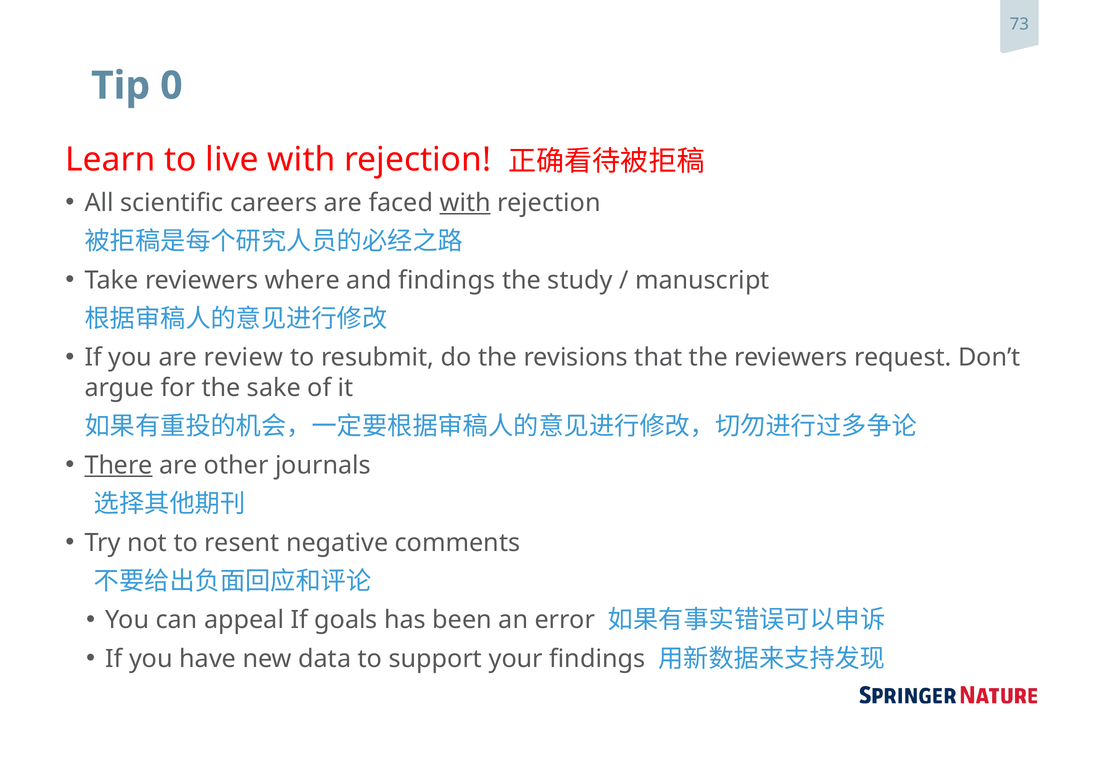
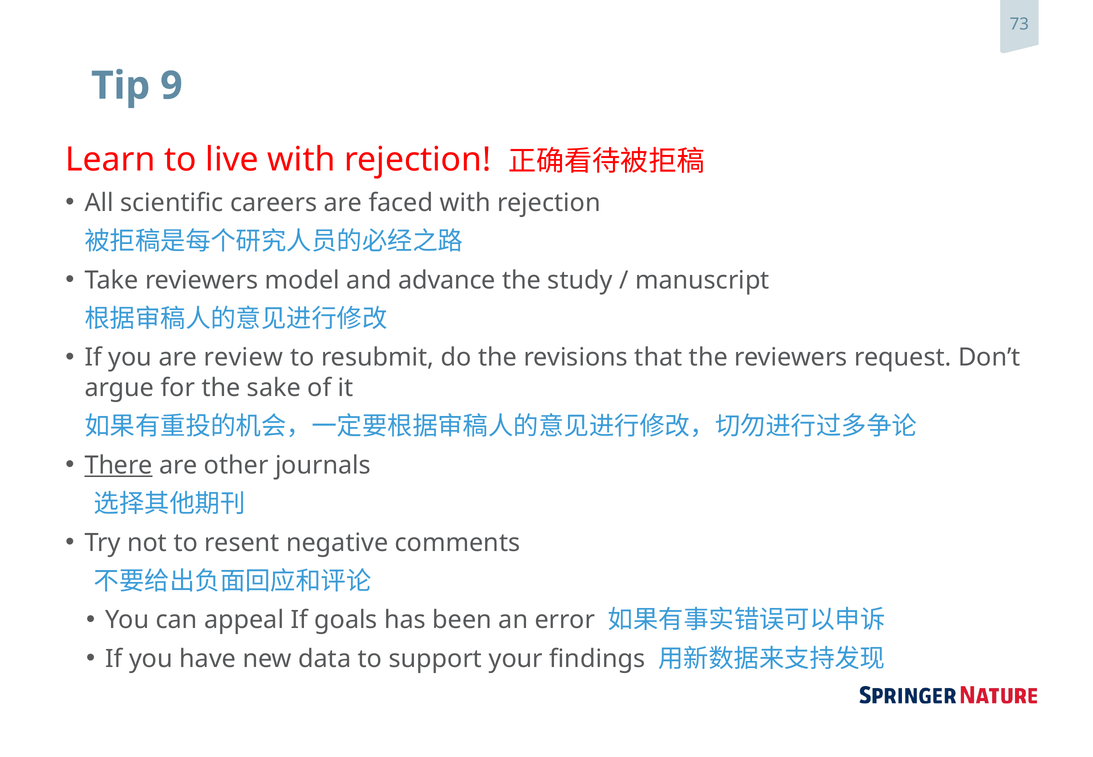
0: 0 -> 9
with at (465, 203) underline: present -> none
where: where -> model
and findings: findings -> advance
